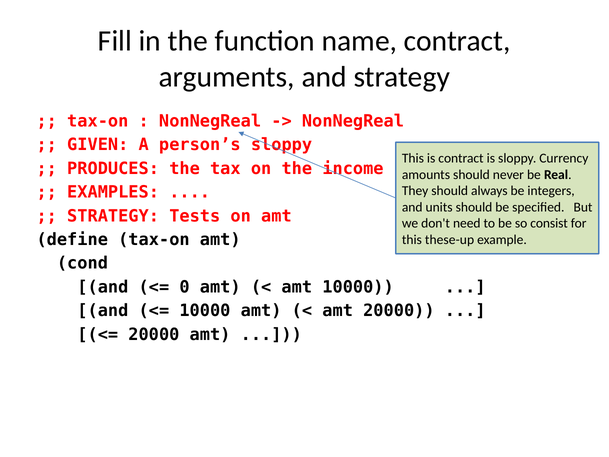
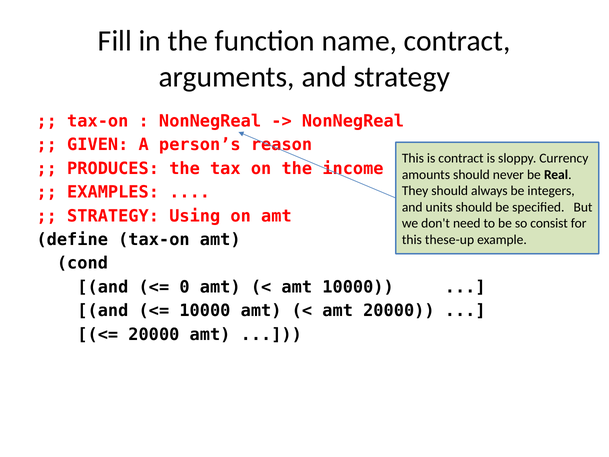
person’s sloppy: sloppy -> reason
Tests: Tests -> Using
